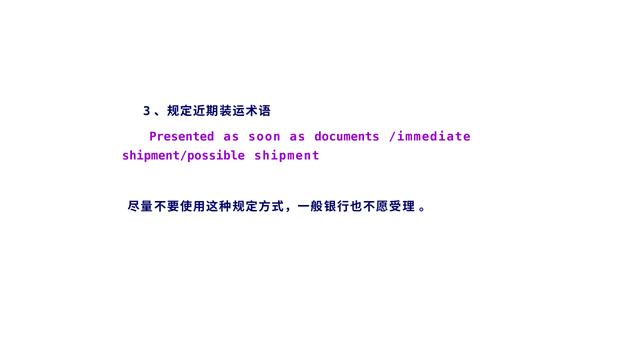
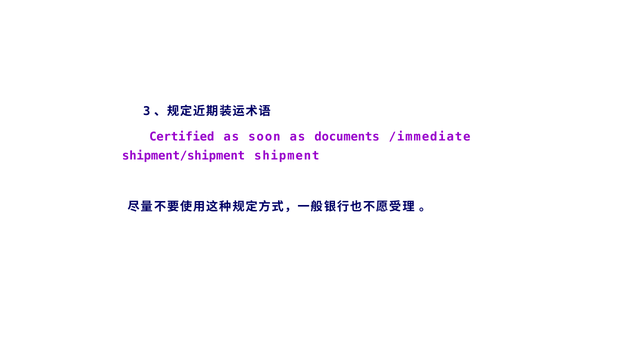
Presented: Presented -> Certified
shipment/possible: shipment/possible -> shipment/shipment
